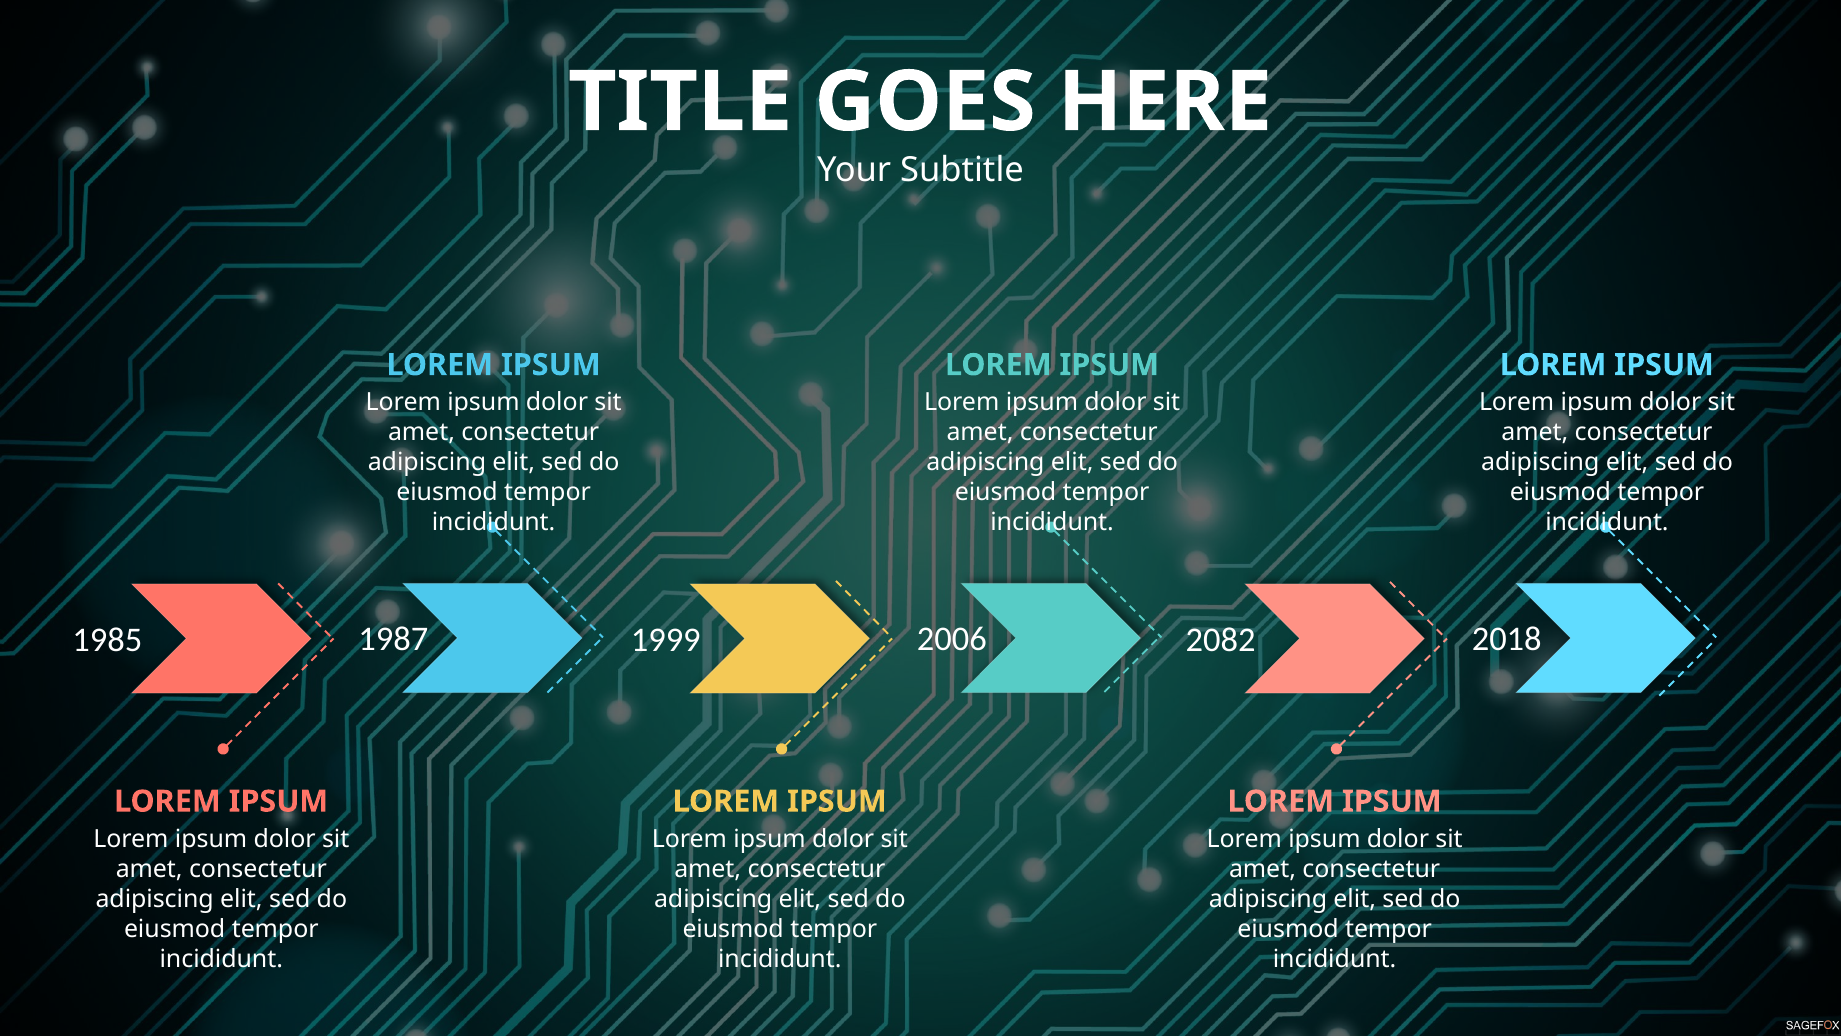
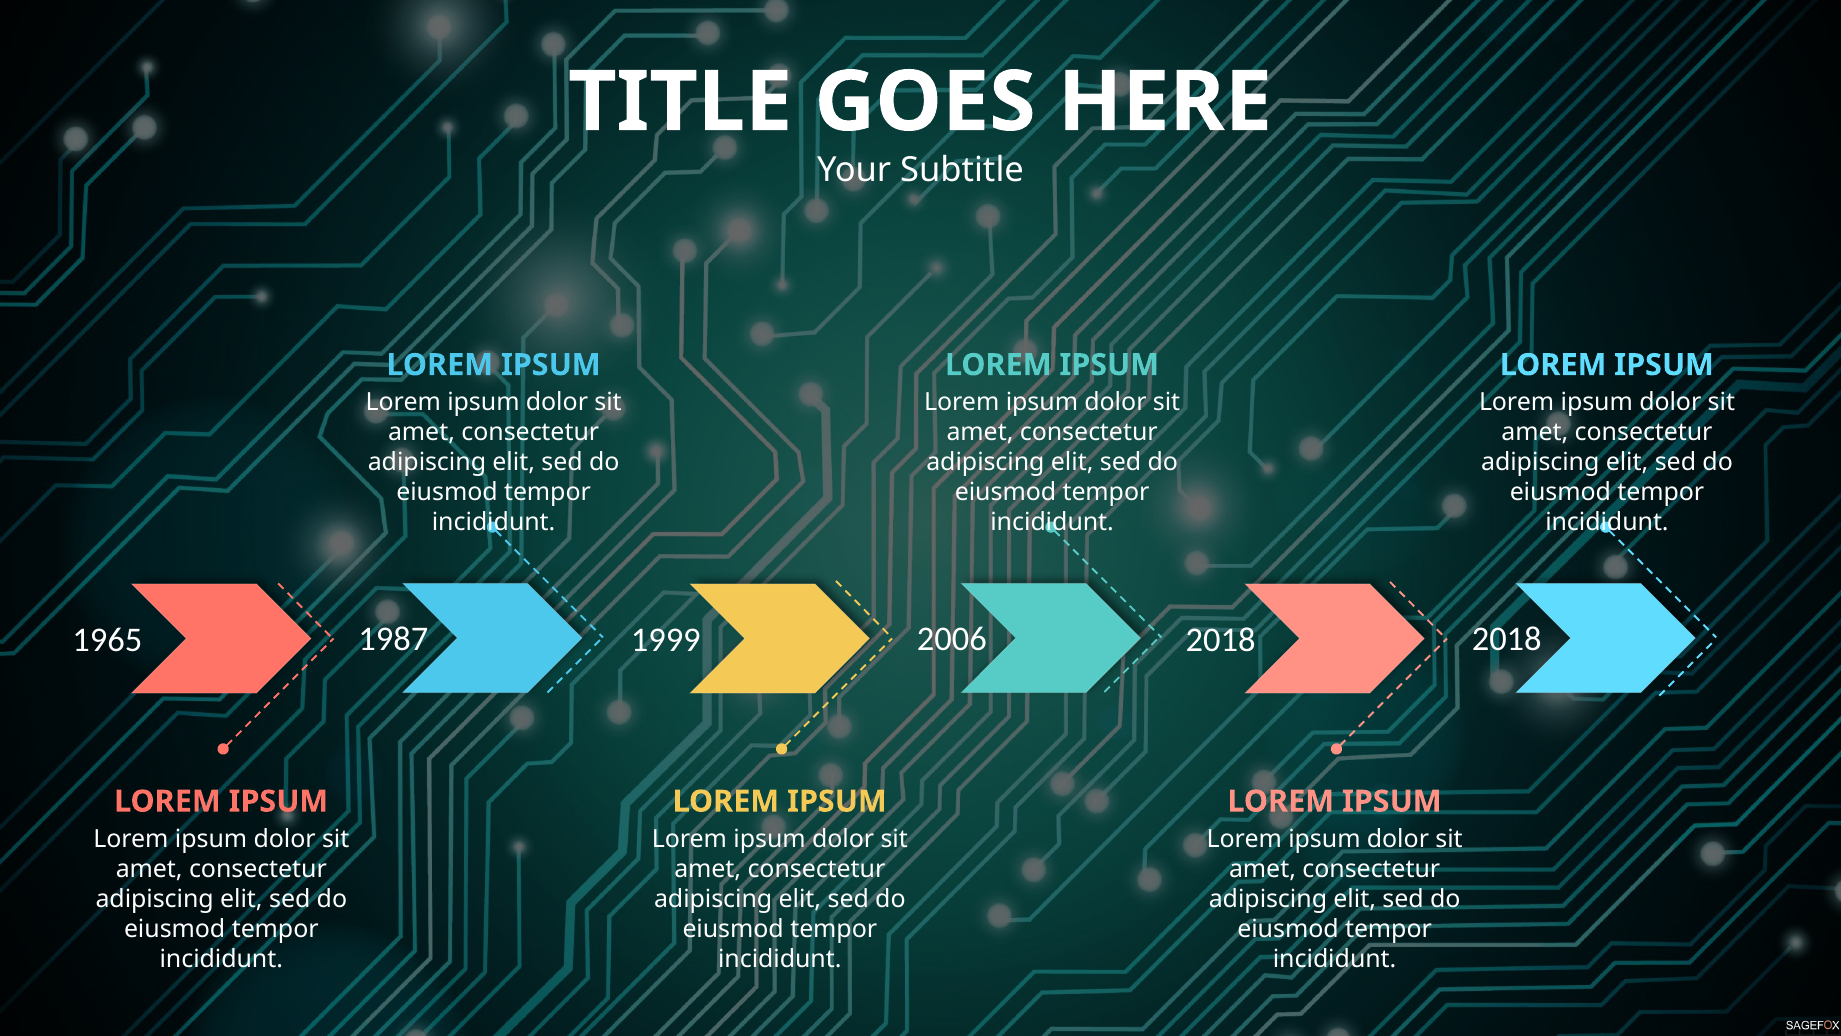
1985: 1985 -> 1965
2082 at (1221, 640): 2082 -> 2018
